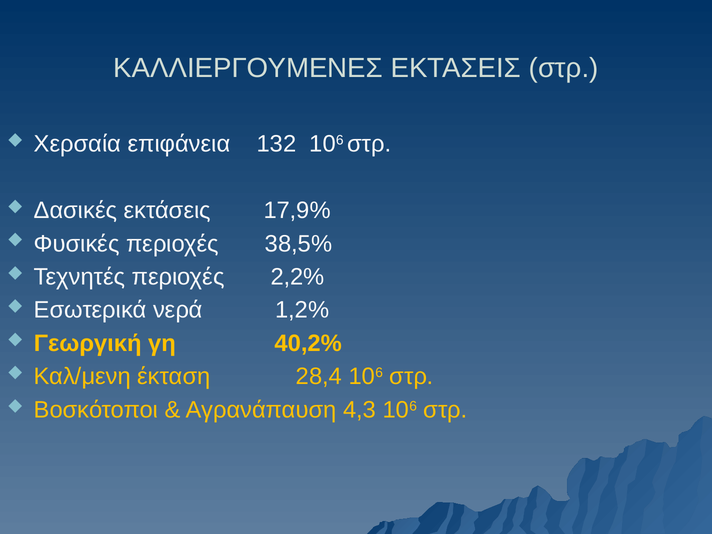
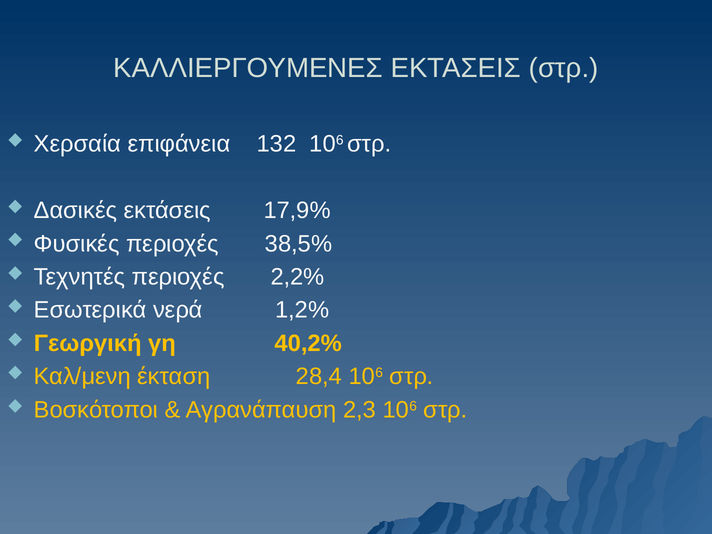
4,3: 4,3 -> 2,3
